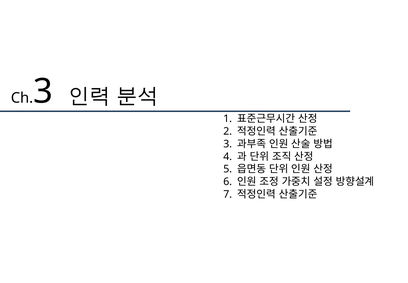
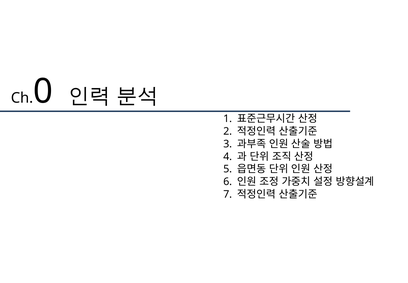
3 at (43, 91): 3 -> 0
